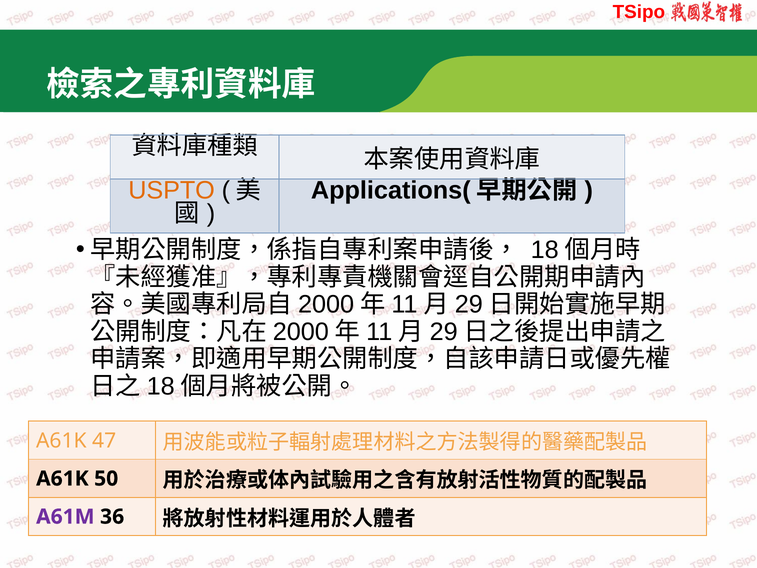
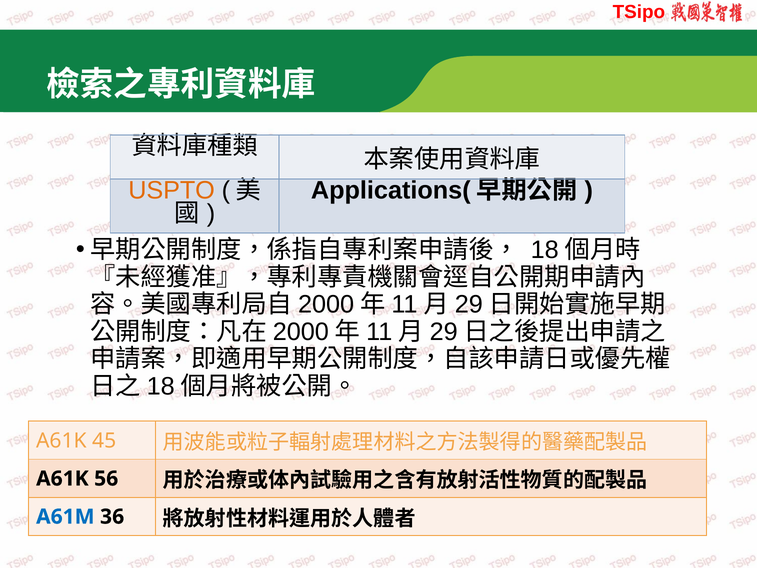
47: 47 -> 45
50: 50 -> 56
A61M colour: purple -> blue
